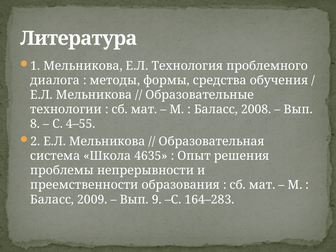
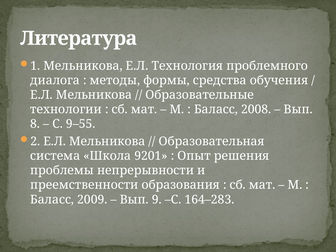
4–55: 4–55 -> 9–55
4635: 4635 -> 9201
